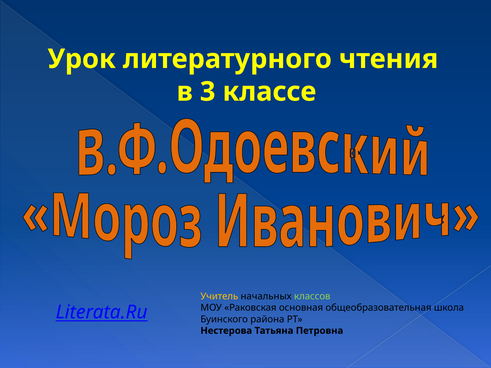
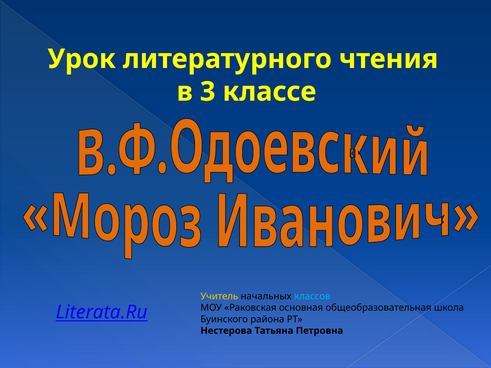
классов colour: light green -> light blue
